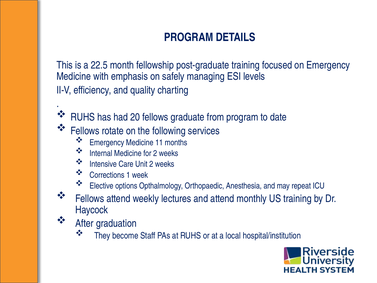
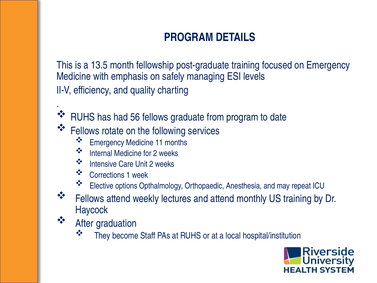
22.5: 22.5 -> 13.5
20: 20 -> 56
